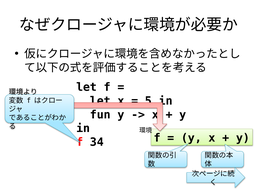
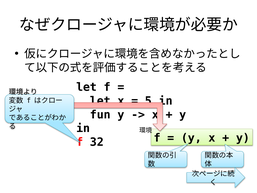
34: 34 -> 32
